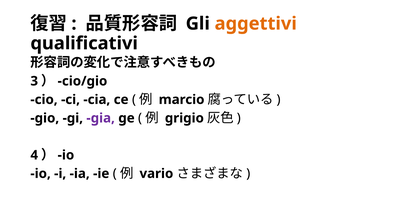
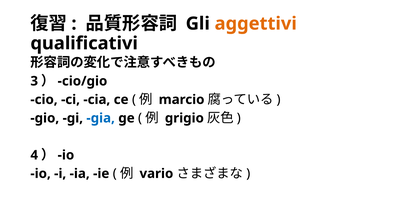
gia colour: purple -> blue
